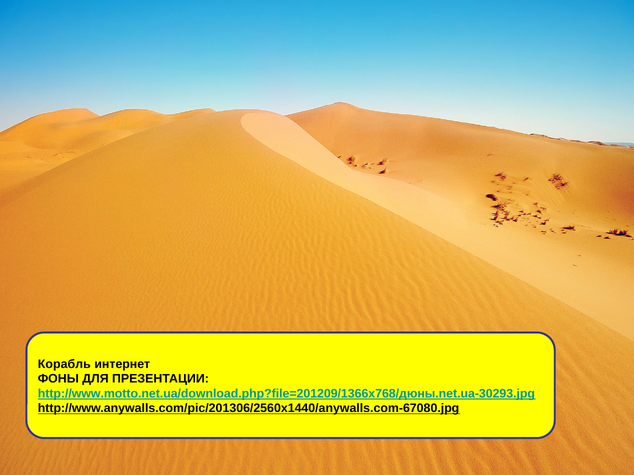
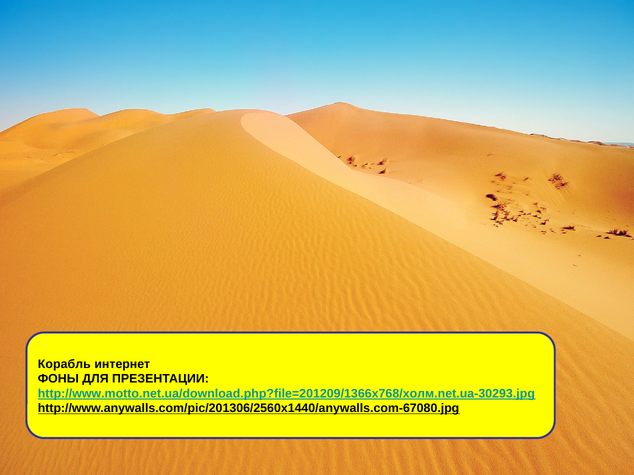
http://www.motto.net.ua/download.php?file=201209/1366x768/дюны.net.ua-30293.jpg: http://www.motto.net.ua/download.php?file=201209/1366x768/дюны.net.ua-30293.jpg -> http://www.motto.net.ua/download.php?file=201209/1366x768/холм.net.ua-30293.jpg
